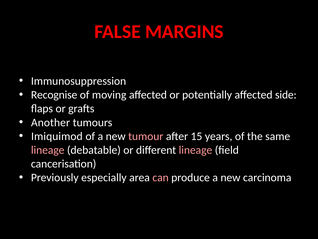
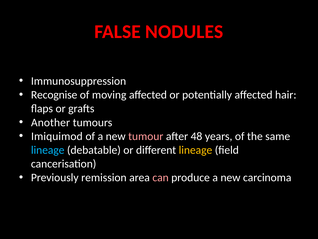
MARGINS: MARGINS -> NODULES
side: side -> hair
15: 15 -> 48
lineage at (48, 150) colour: pink -> light blue
lineage at (195, 150) colour: pink -> yellow
especially: especially -> remission
